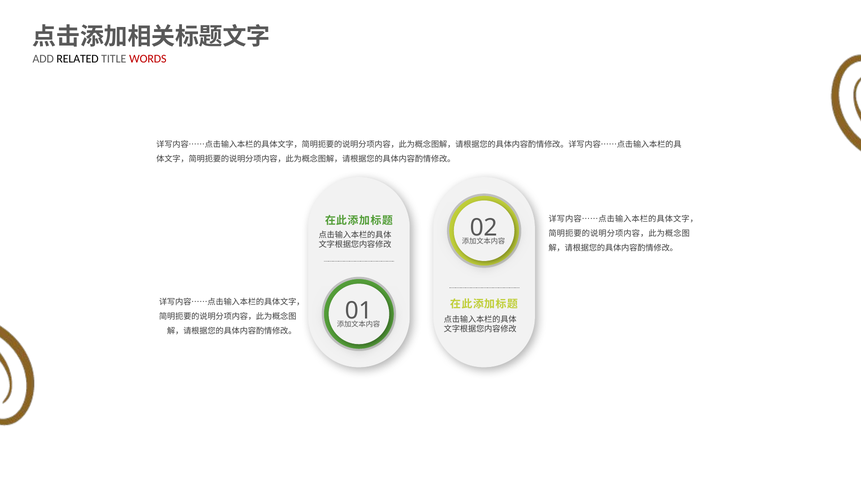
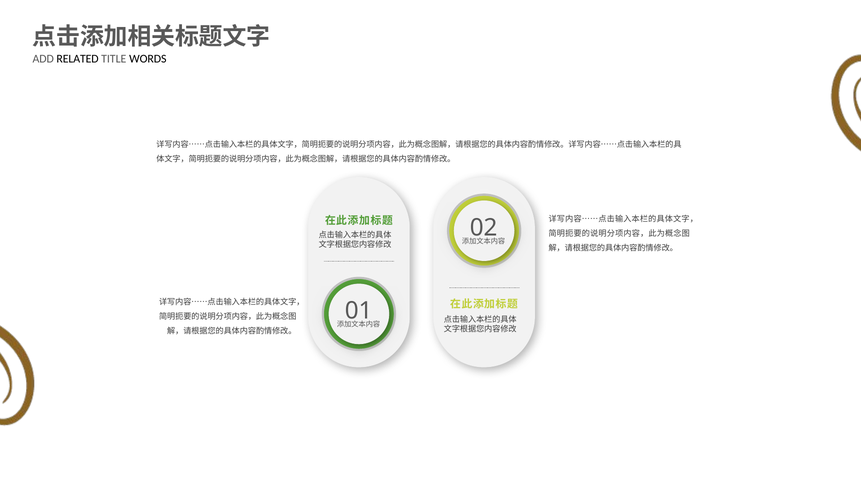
WORDS colour: red -> black
